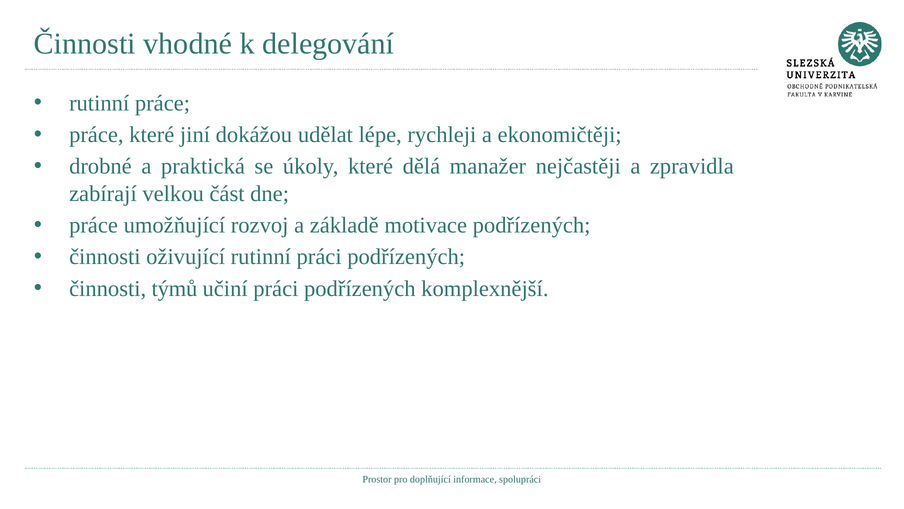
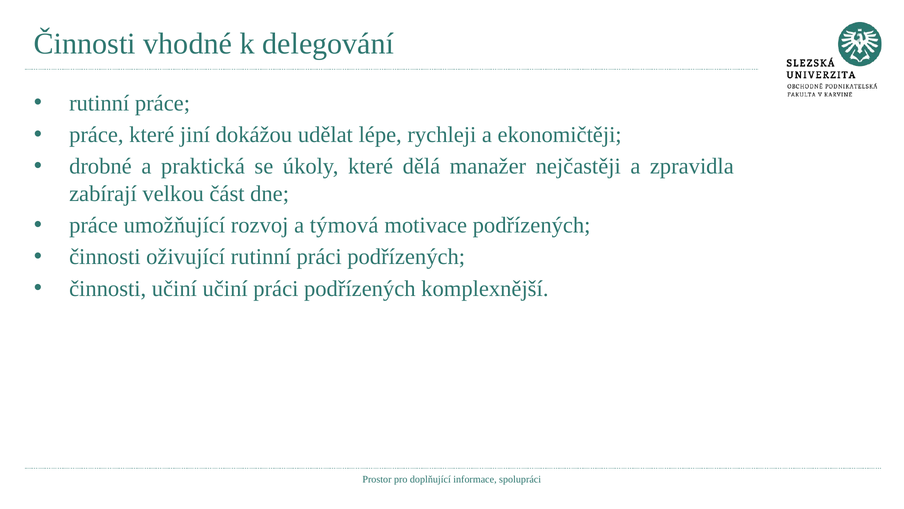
základě: základě -> týmová
činnosti týmů: týmů -> učiní
